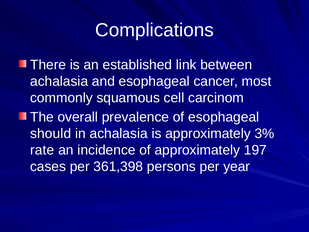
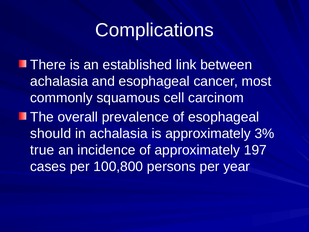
rate: rate -> true
361,398: 361,398 -> 100,800
